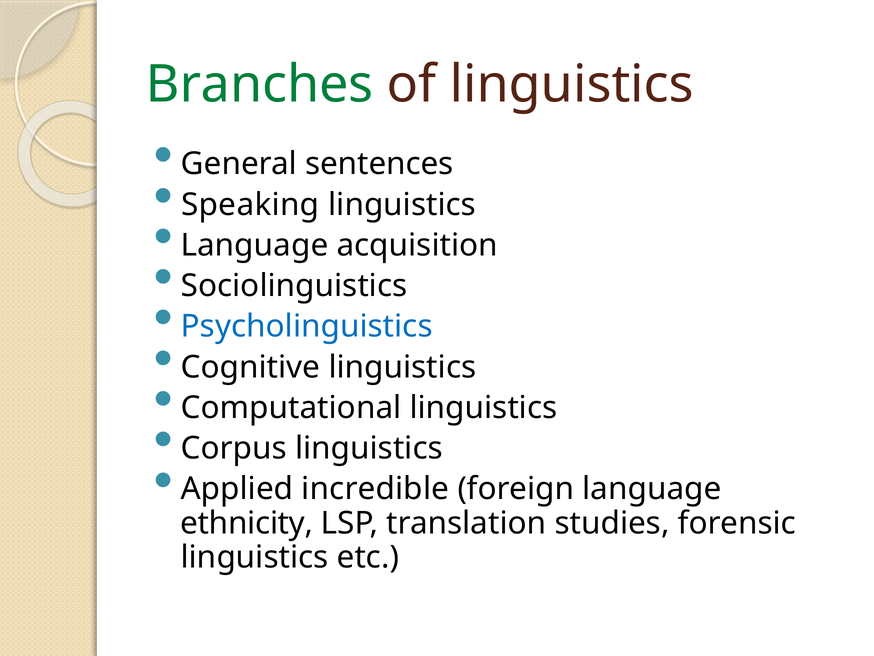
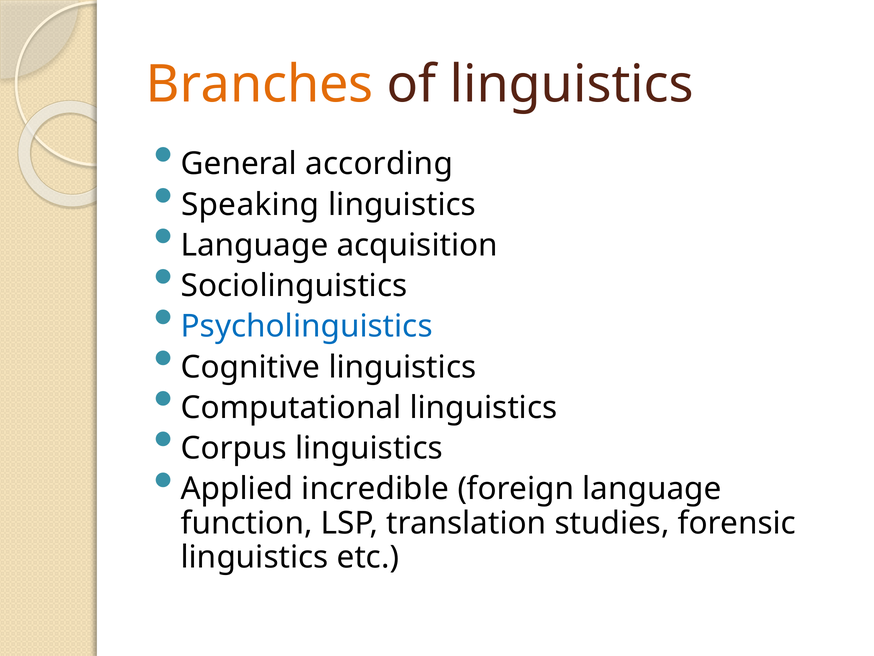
Branches colour: green -> orange
sentences: sentences -> according
ethnicity: ethnicity -> function
